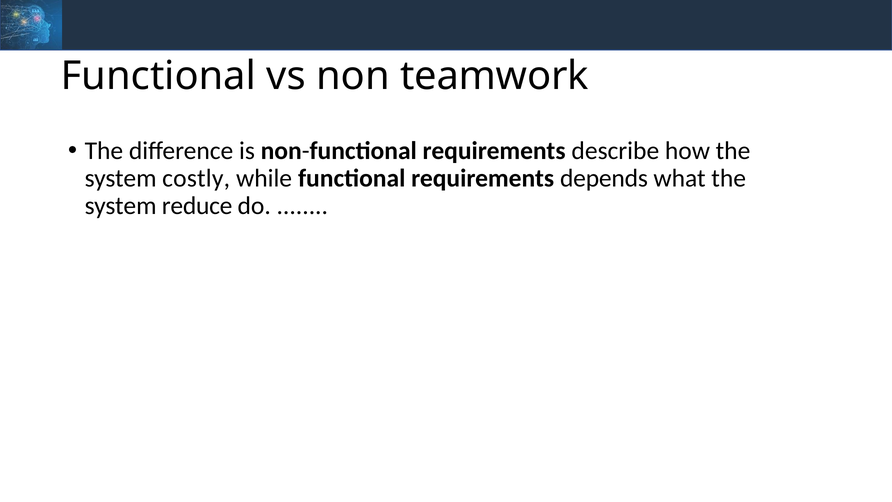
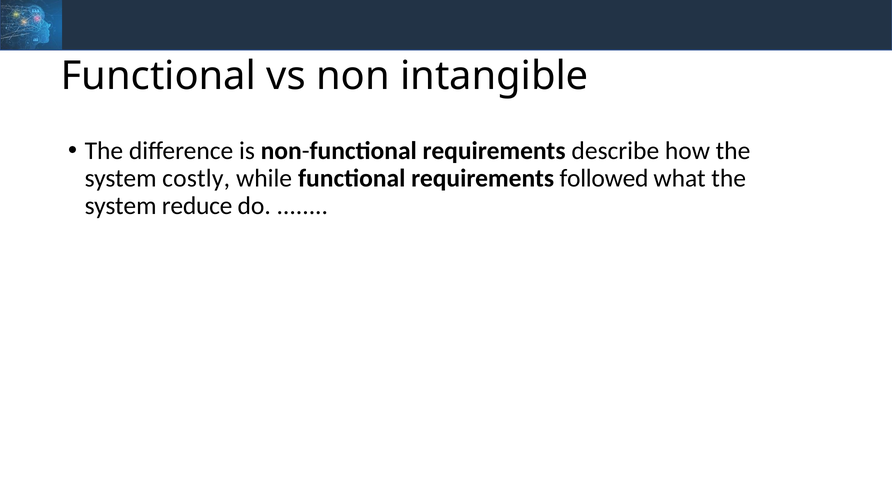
teamwork: teamwork -> intangible
depends: depends -> followed
